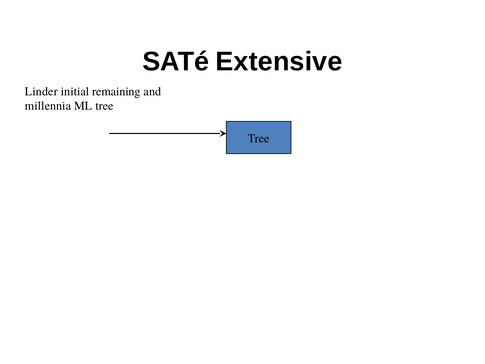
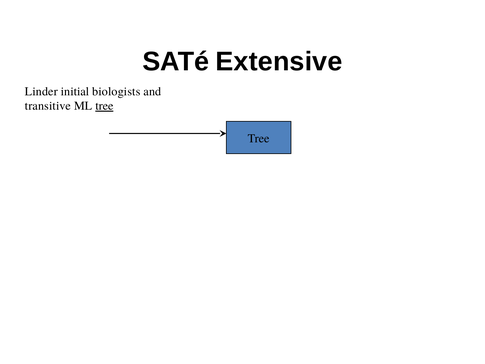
remaining: remaining -> biologists
millennia: millennia -> transitive
tree at (104, 106) underline: none -> present
